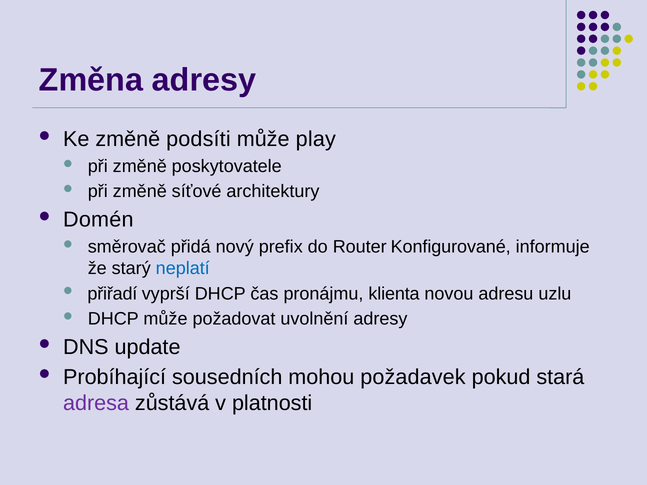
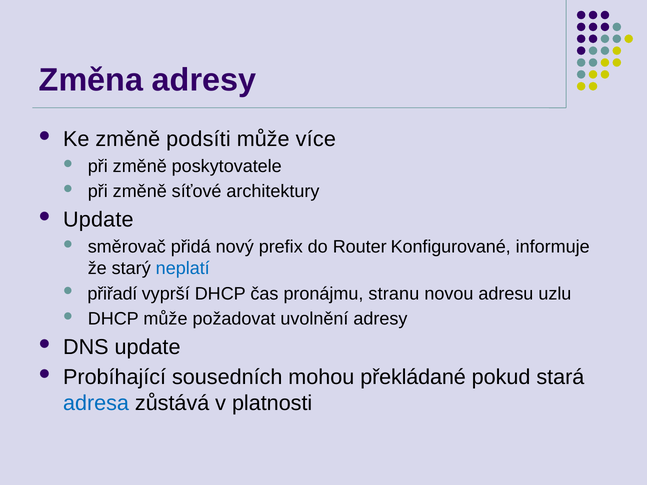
play: play -> více
Domén at (98, 220): Domén -> Update
klienta: klienta -> stranu
požadavek: požadavek -> překládané
adresa colour: purple -> blue
